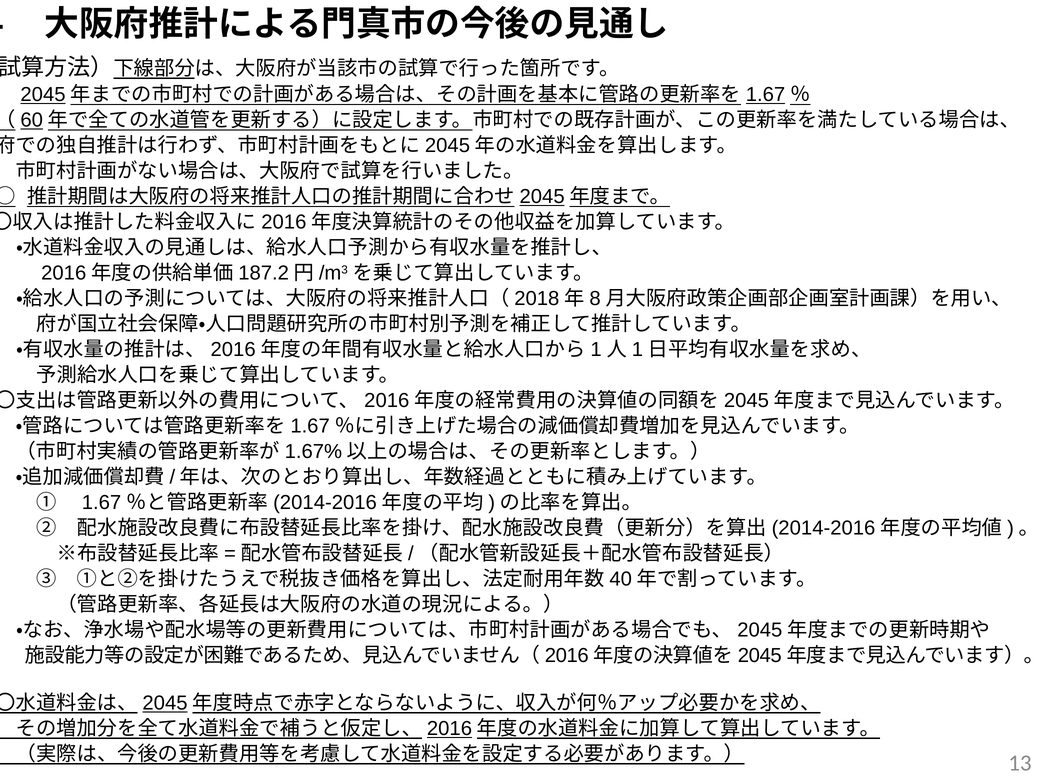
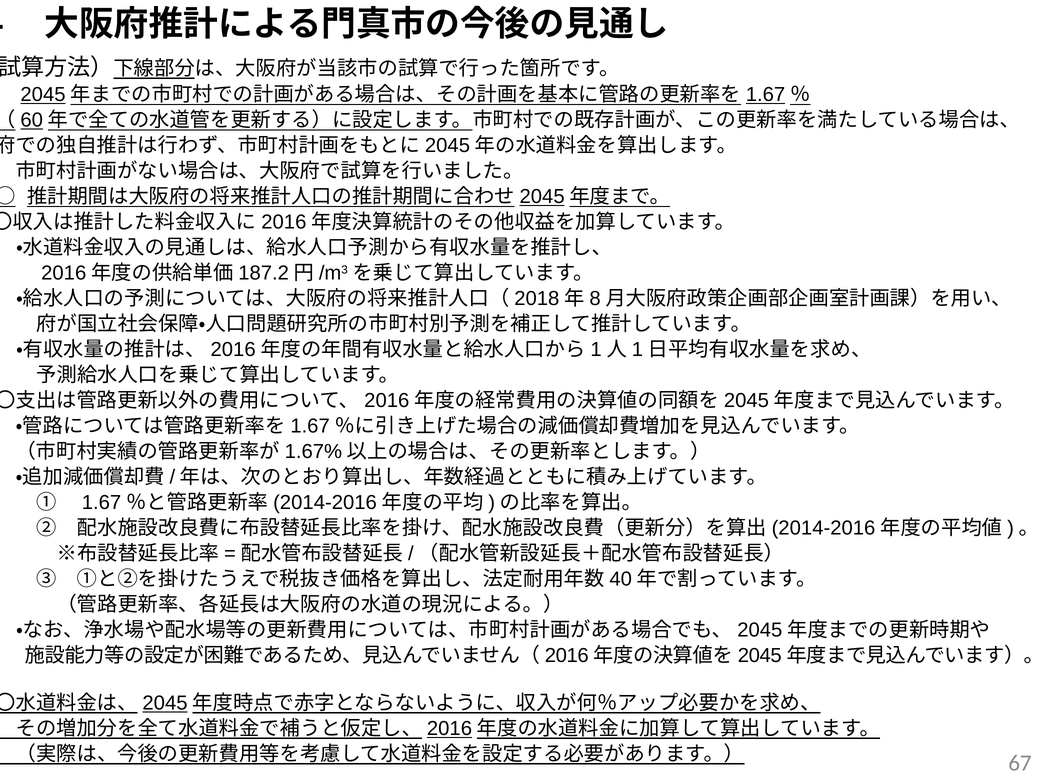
13: 13 -> 67
